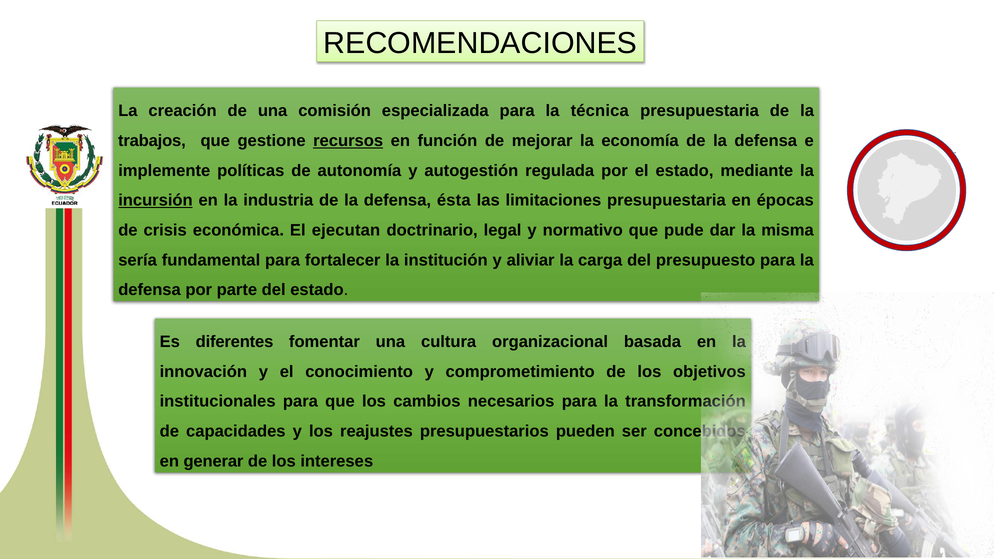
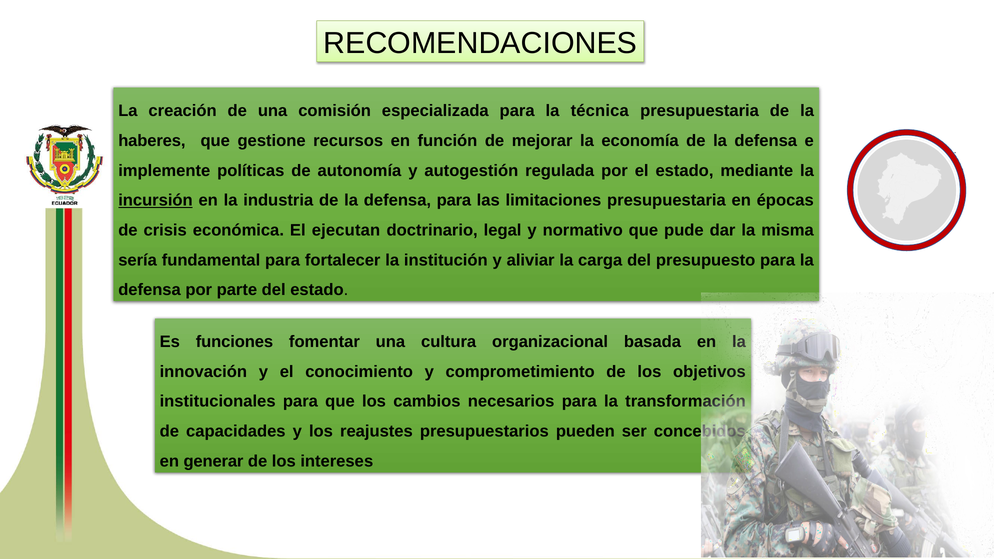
trabajos: trabajos -> haberes
recursos underline: present -> none
defensa ésta: ésta -> para
diferentes: diferentes -> funciones
